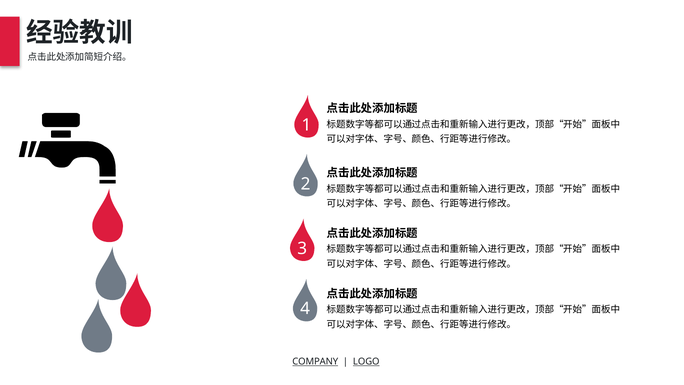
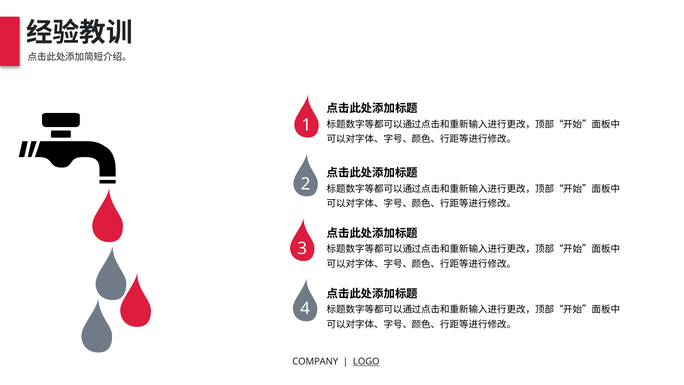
COMPANY underline: present -> none
